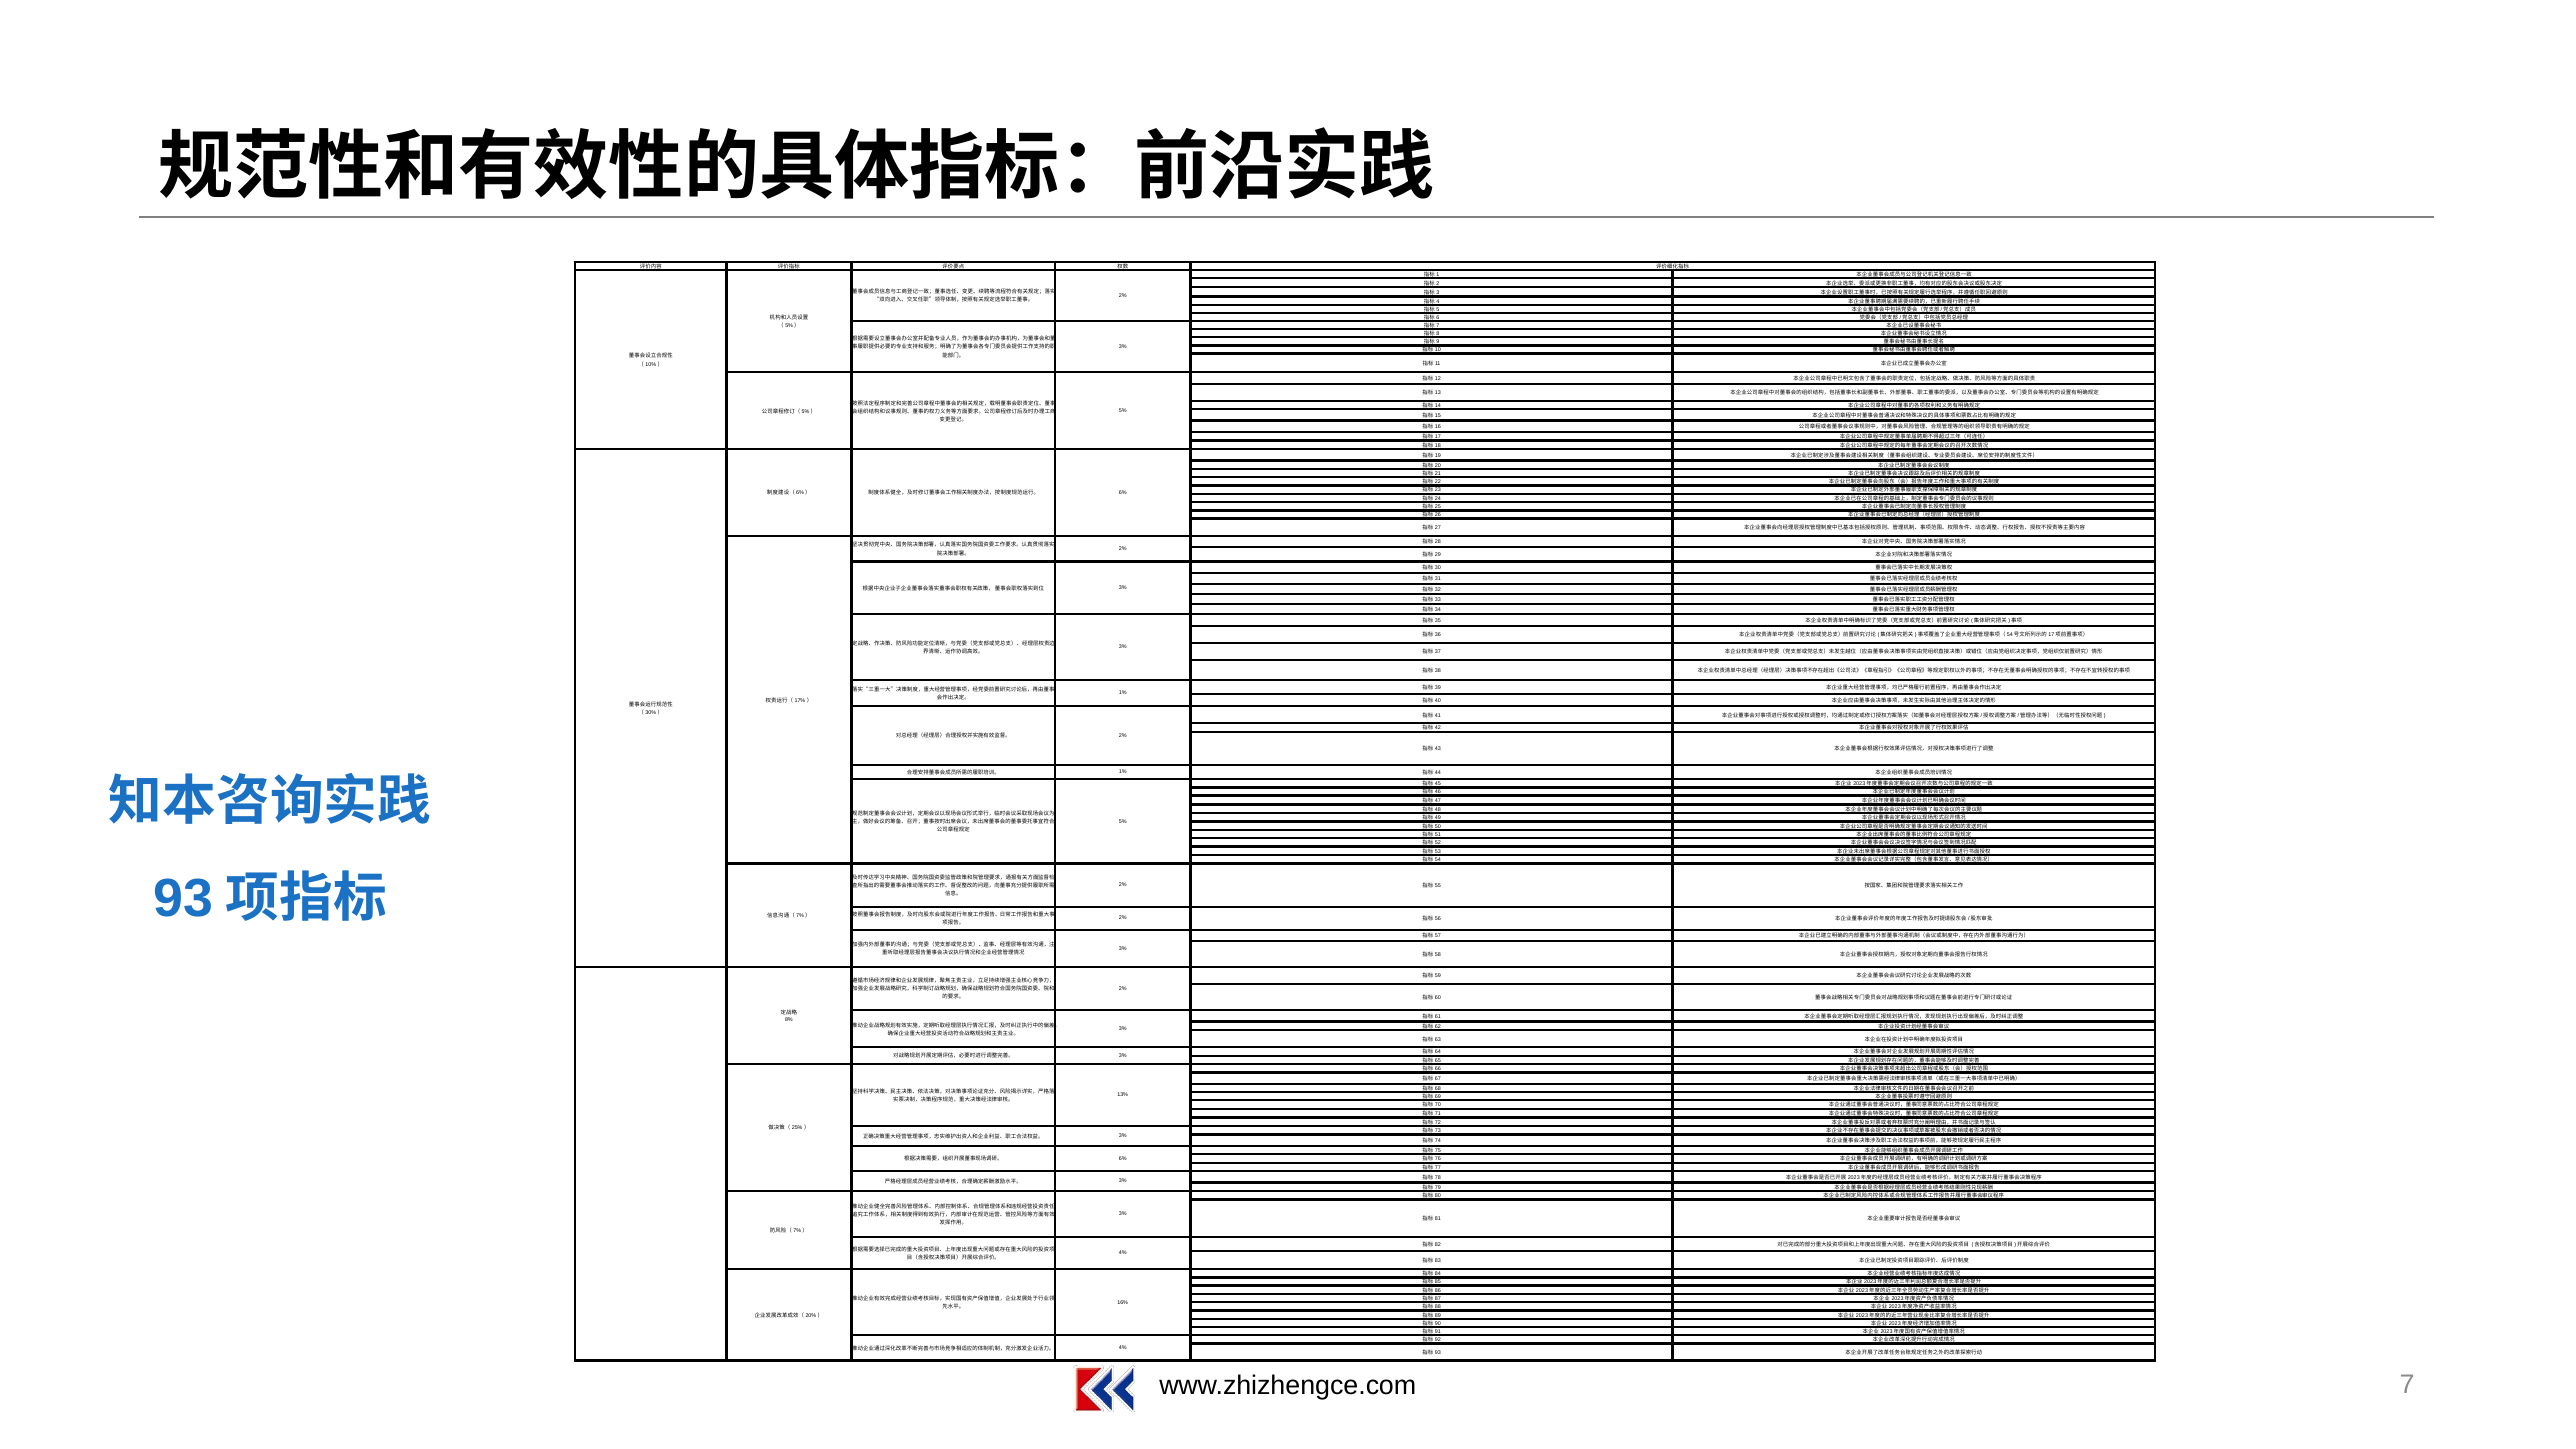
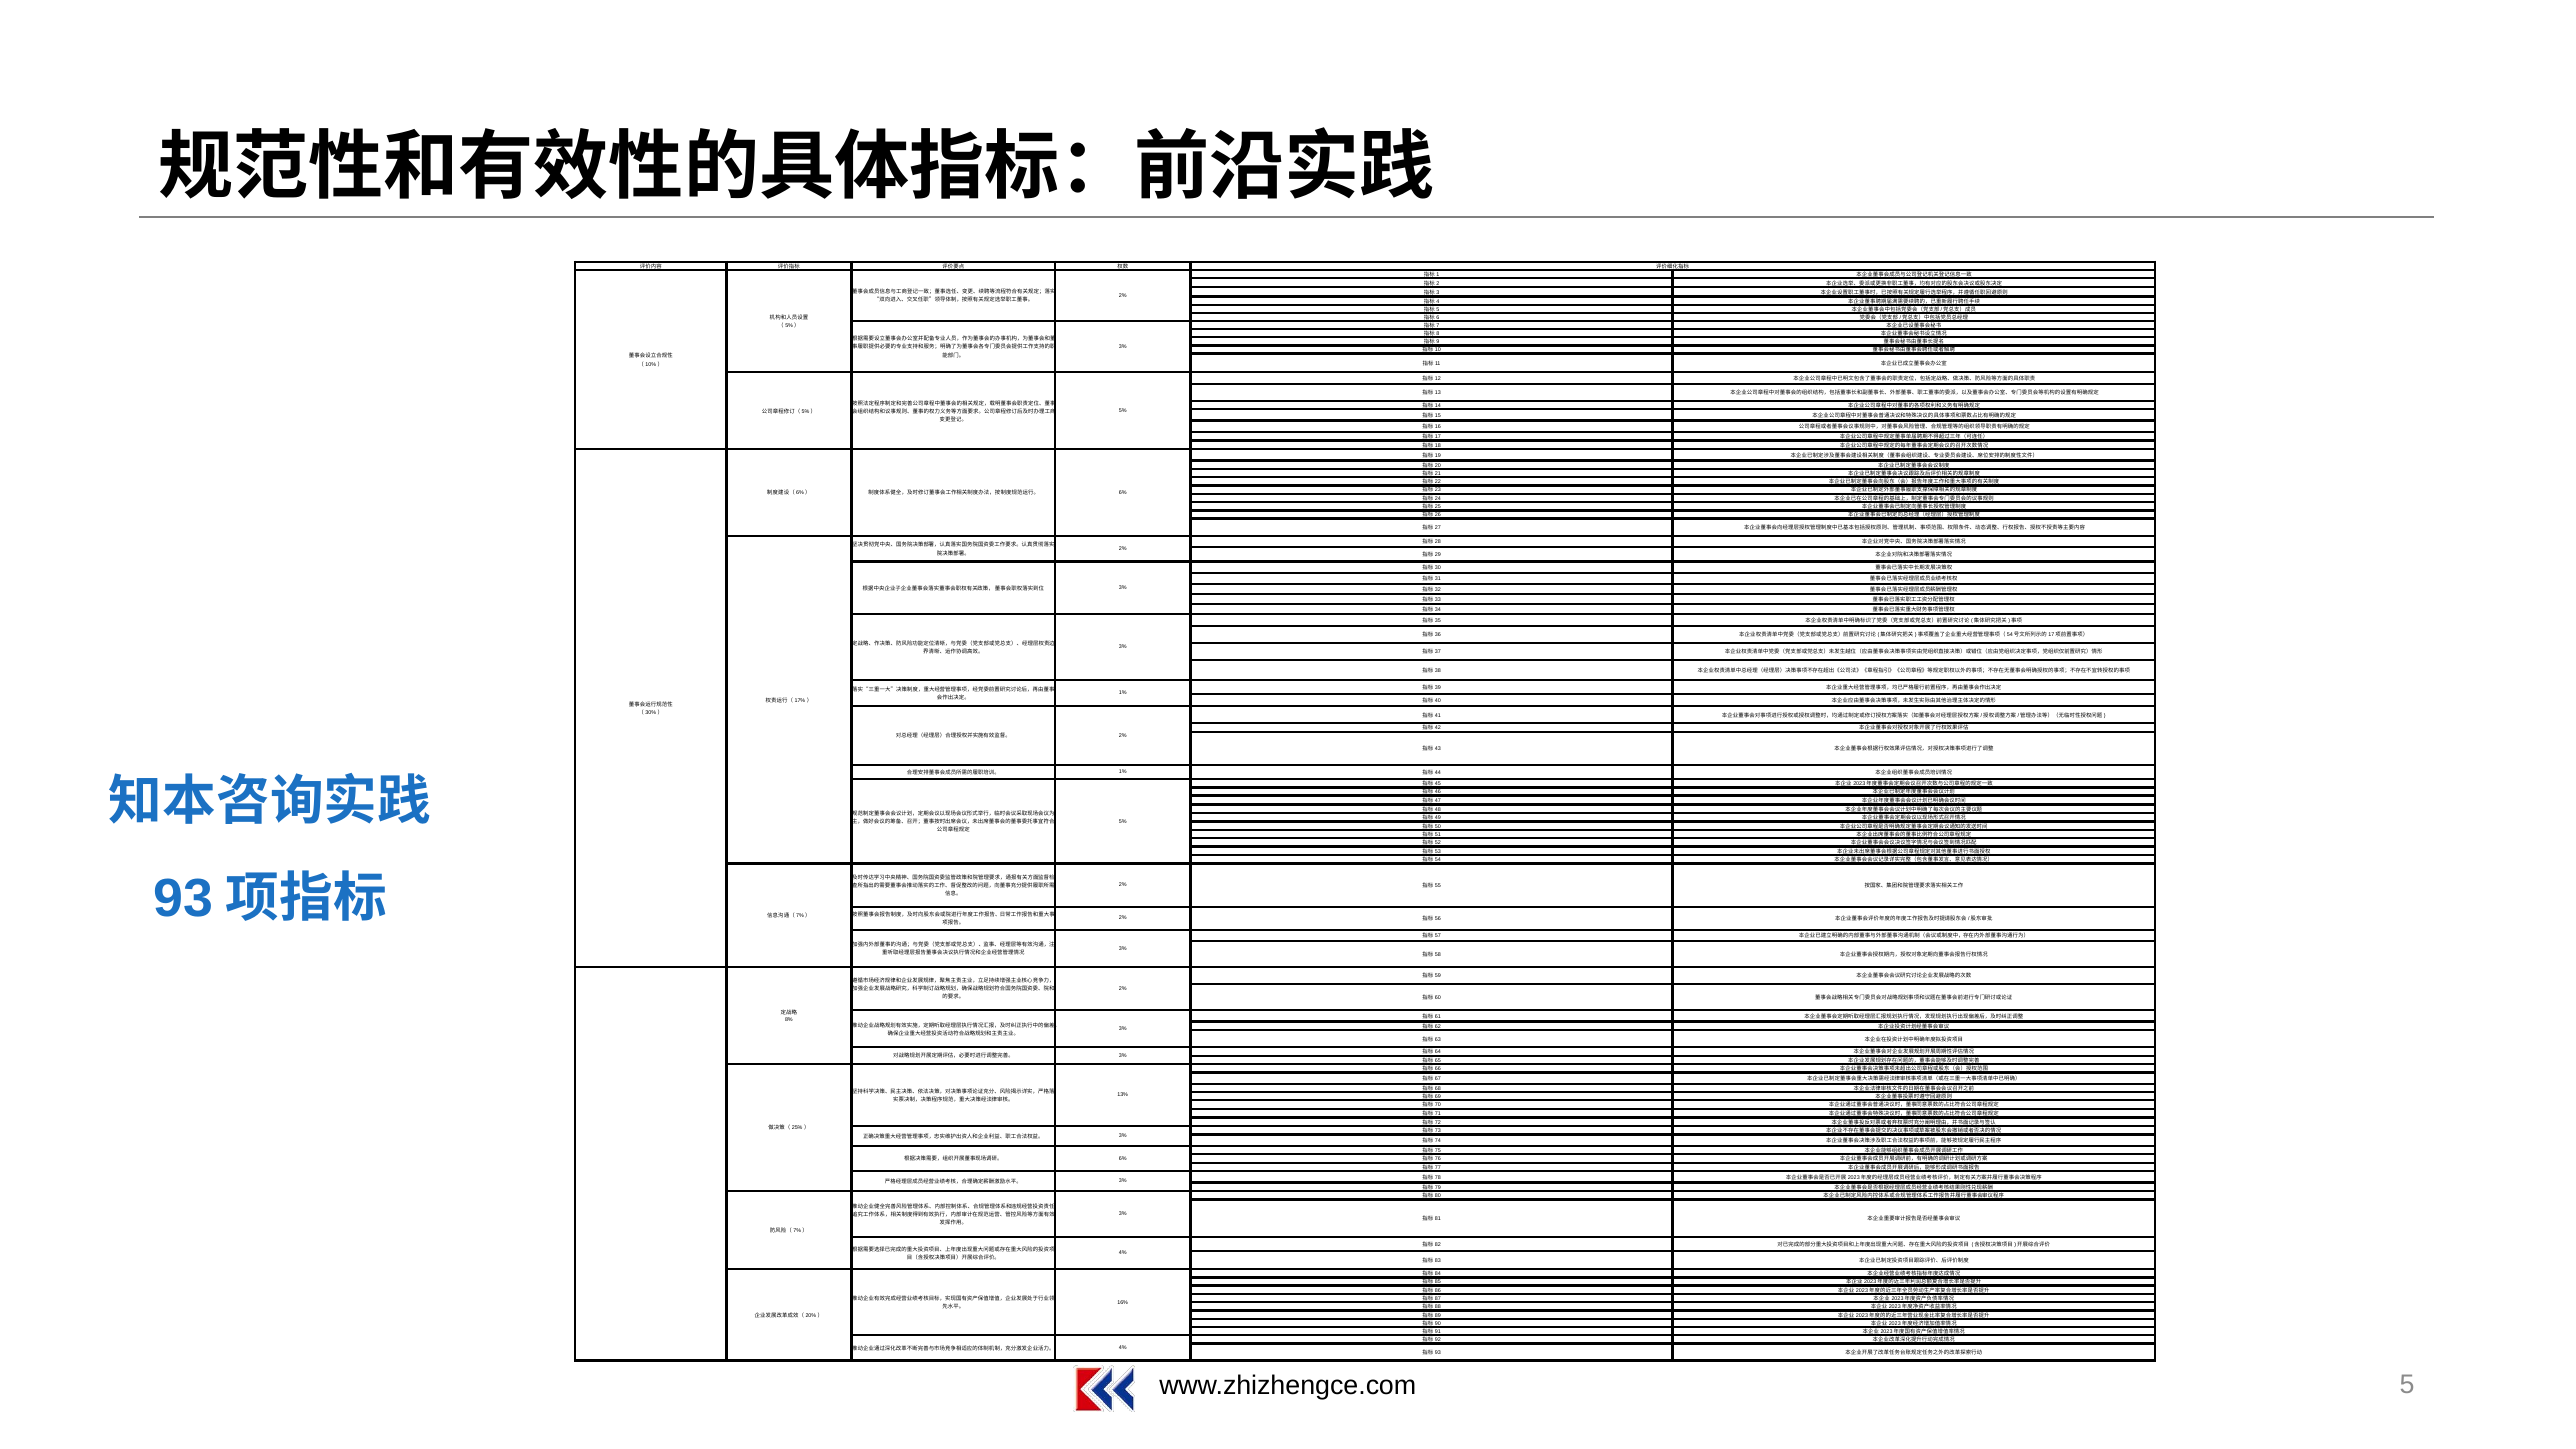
7 at (2407, 1385): 7 -> 5
